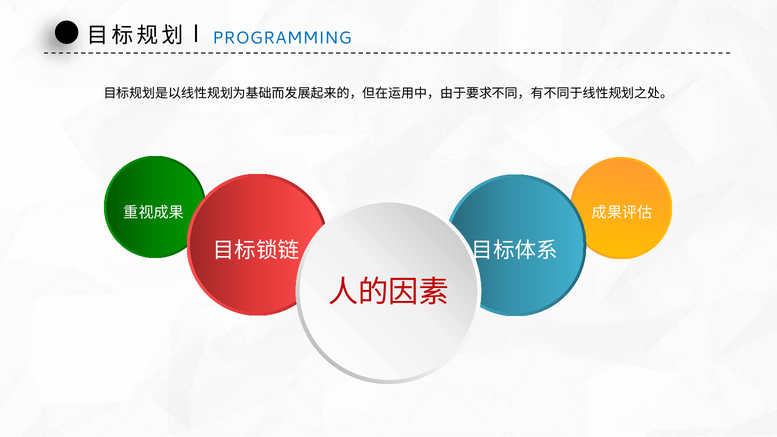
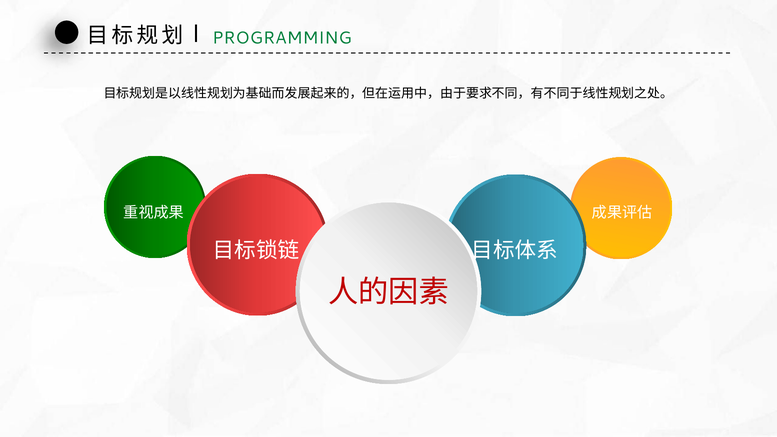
PROGRAMMING colour: blue -> green
